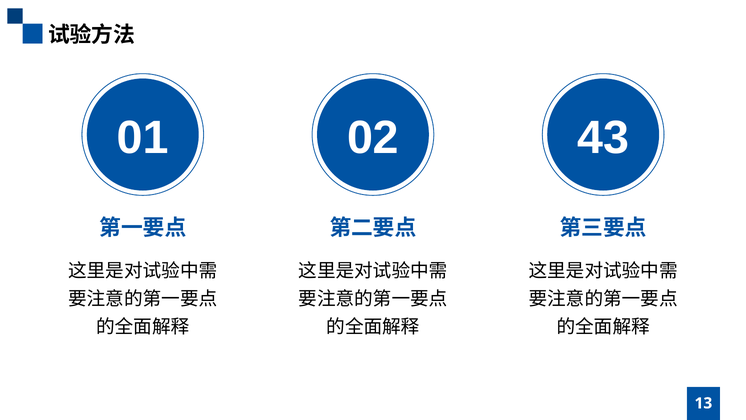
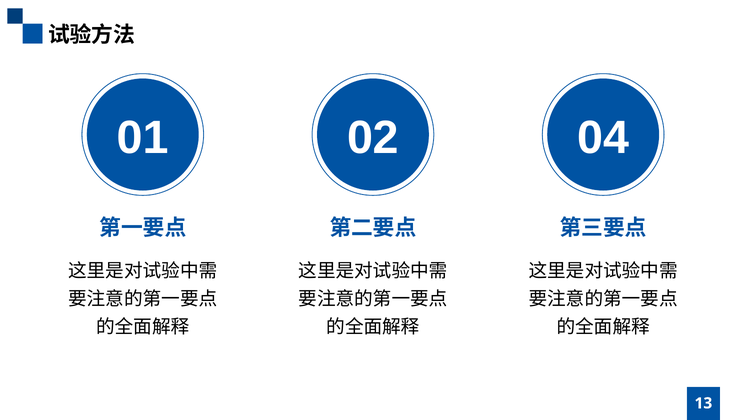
43: 43 -> 04
